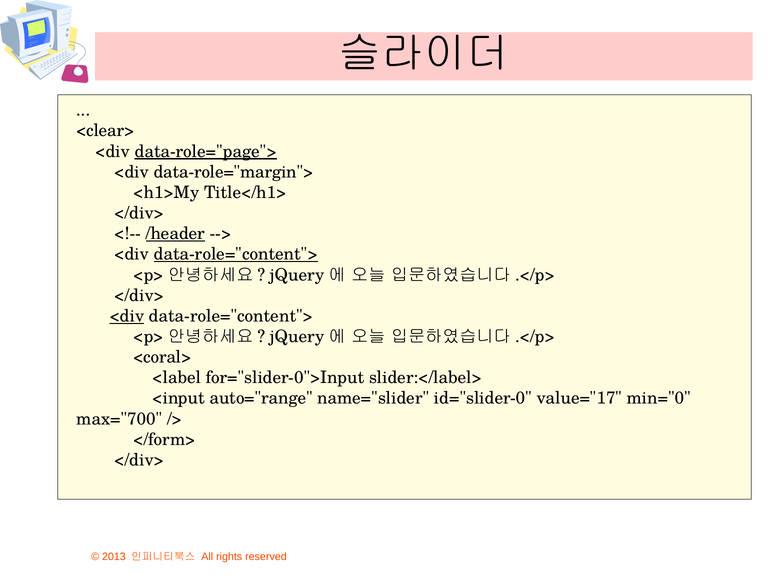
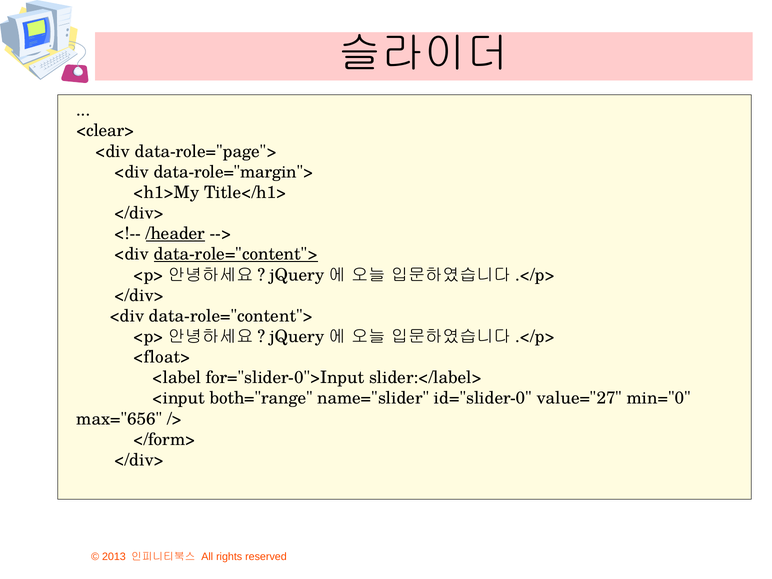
data-role="page"> underline: present -> none
<div at (127, 316) underline: present -> none
<coral>: <coral> -> <float>
auto="range: auto="range -> both="range
value="17: value="17 -> value="27
max="700: max="700 -> max="656
